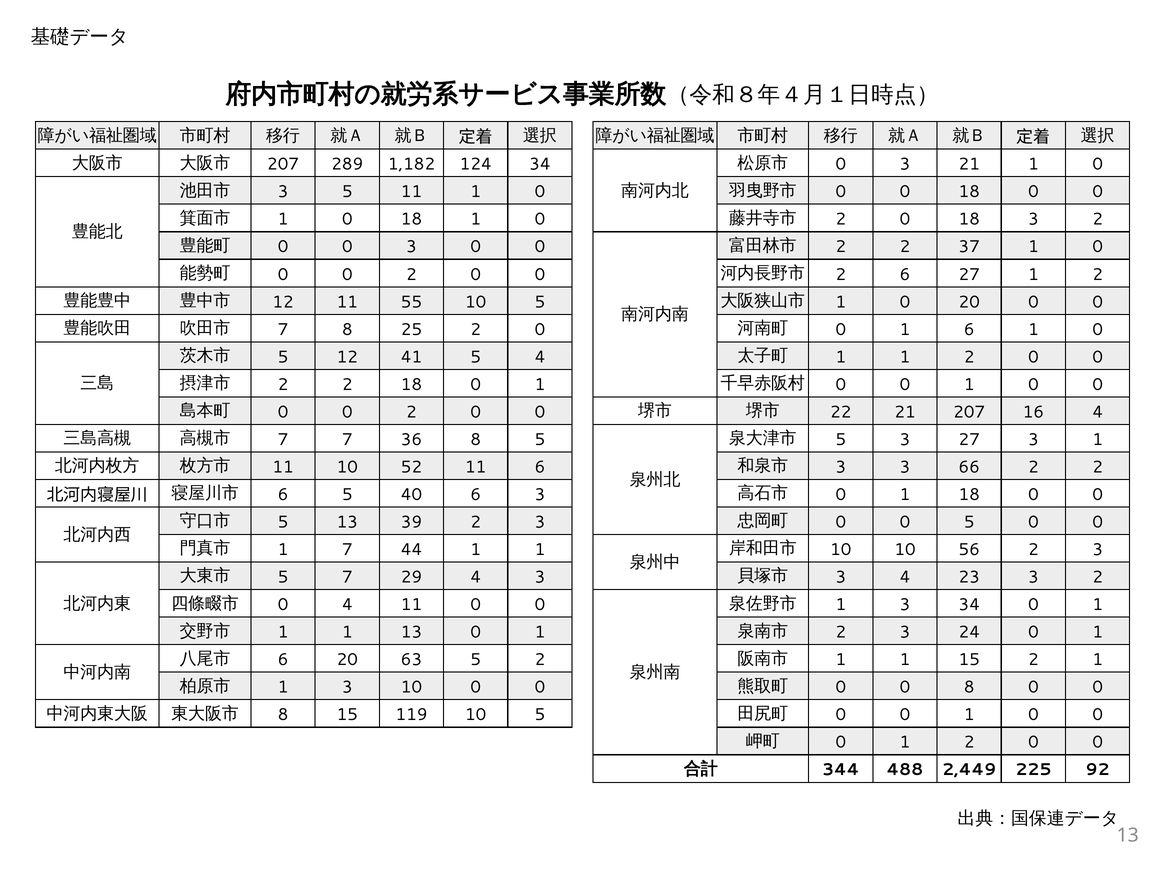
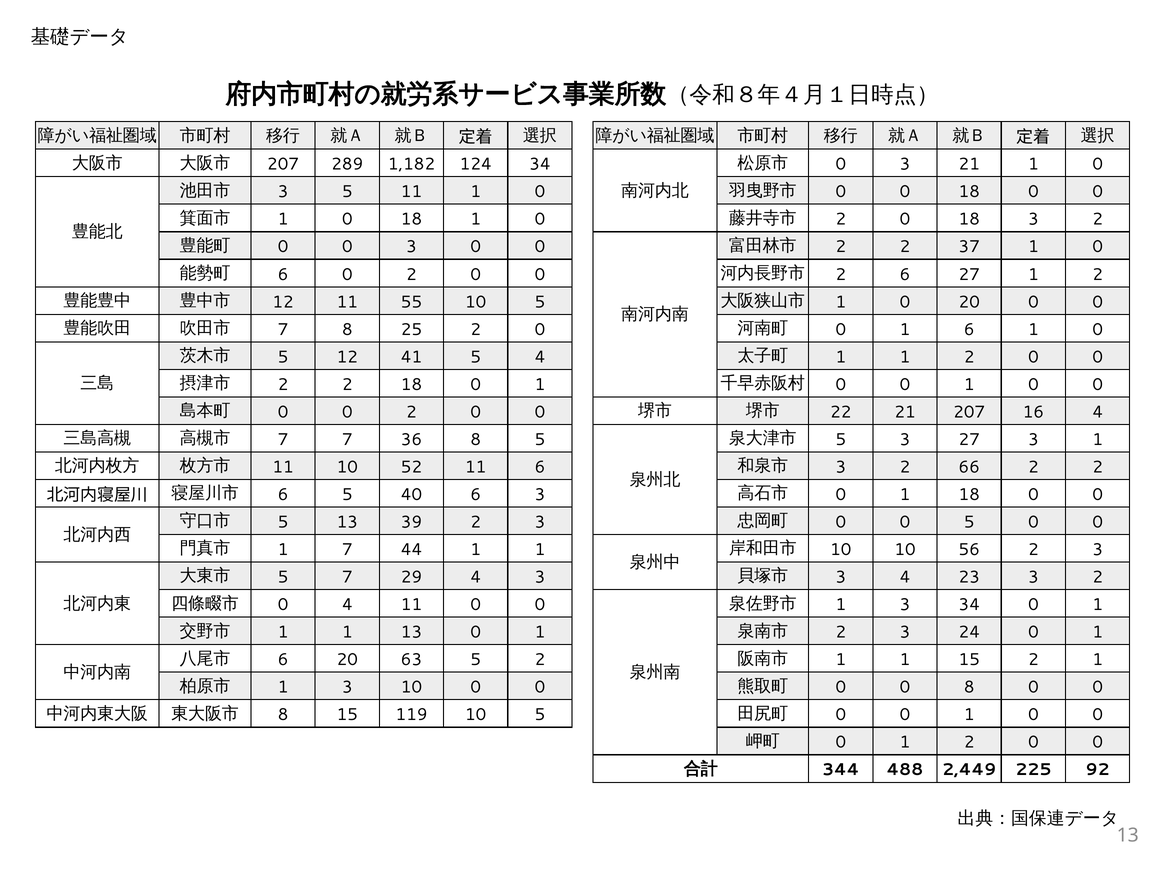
0 at (283, 274): 0 -> 6
3 at (905, 467): 3 -> 2
